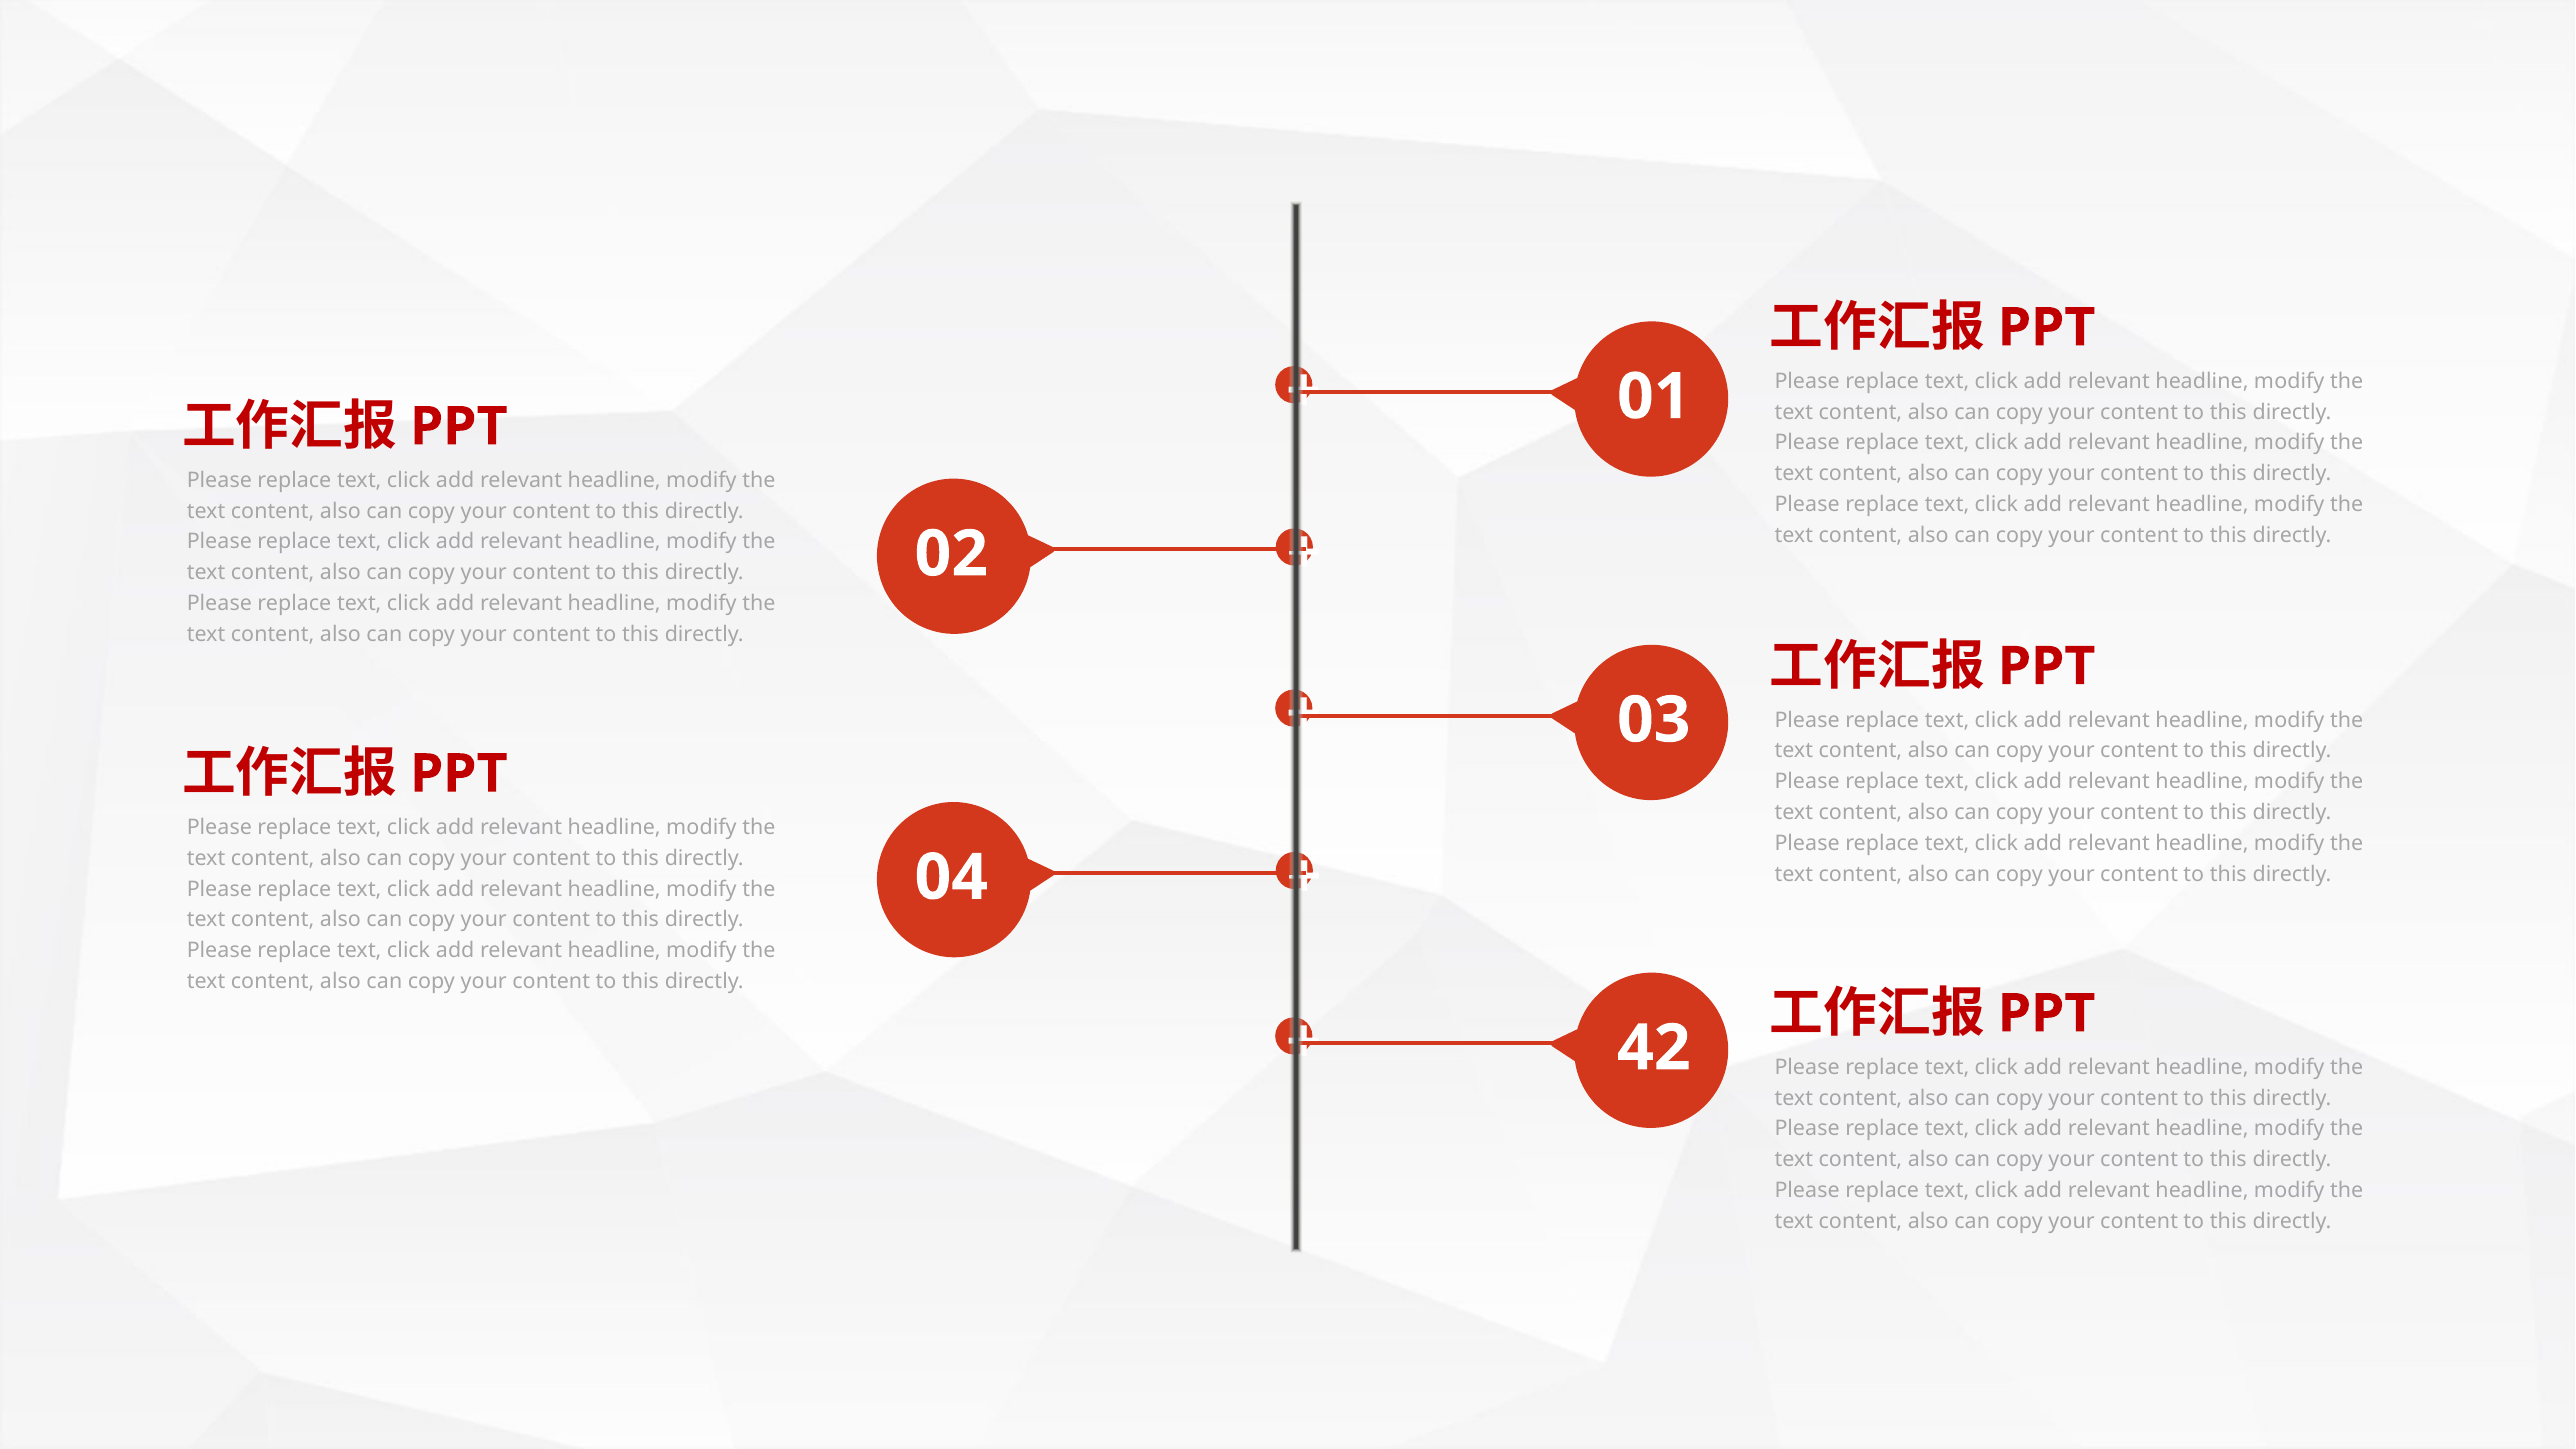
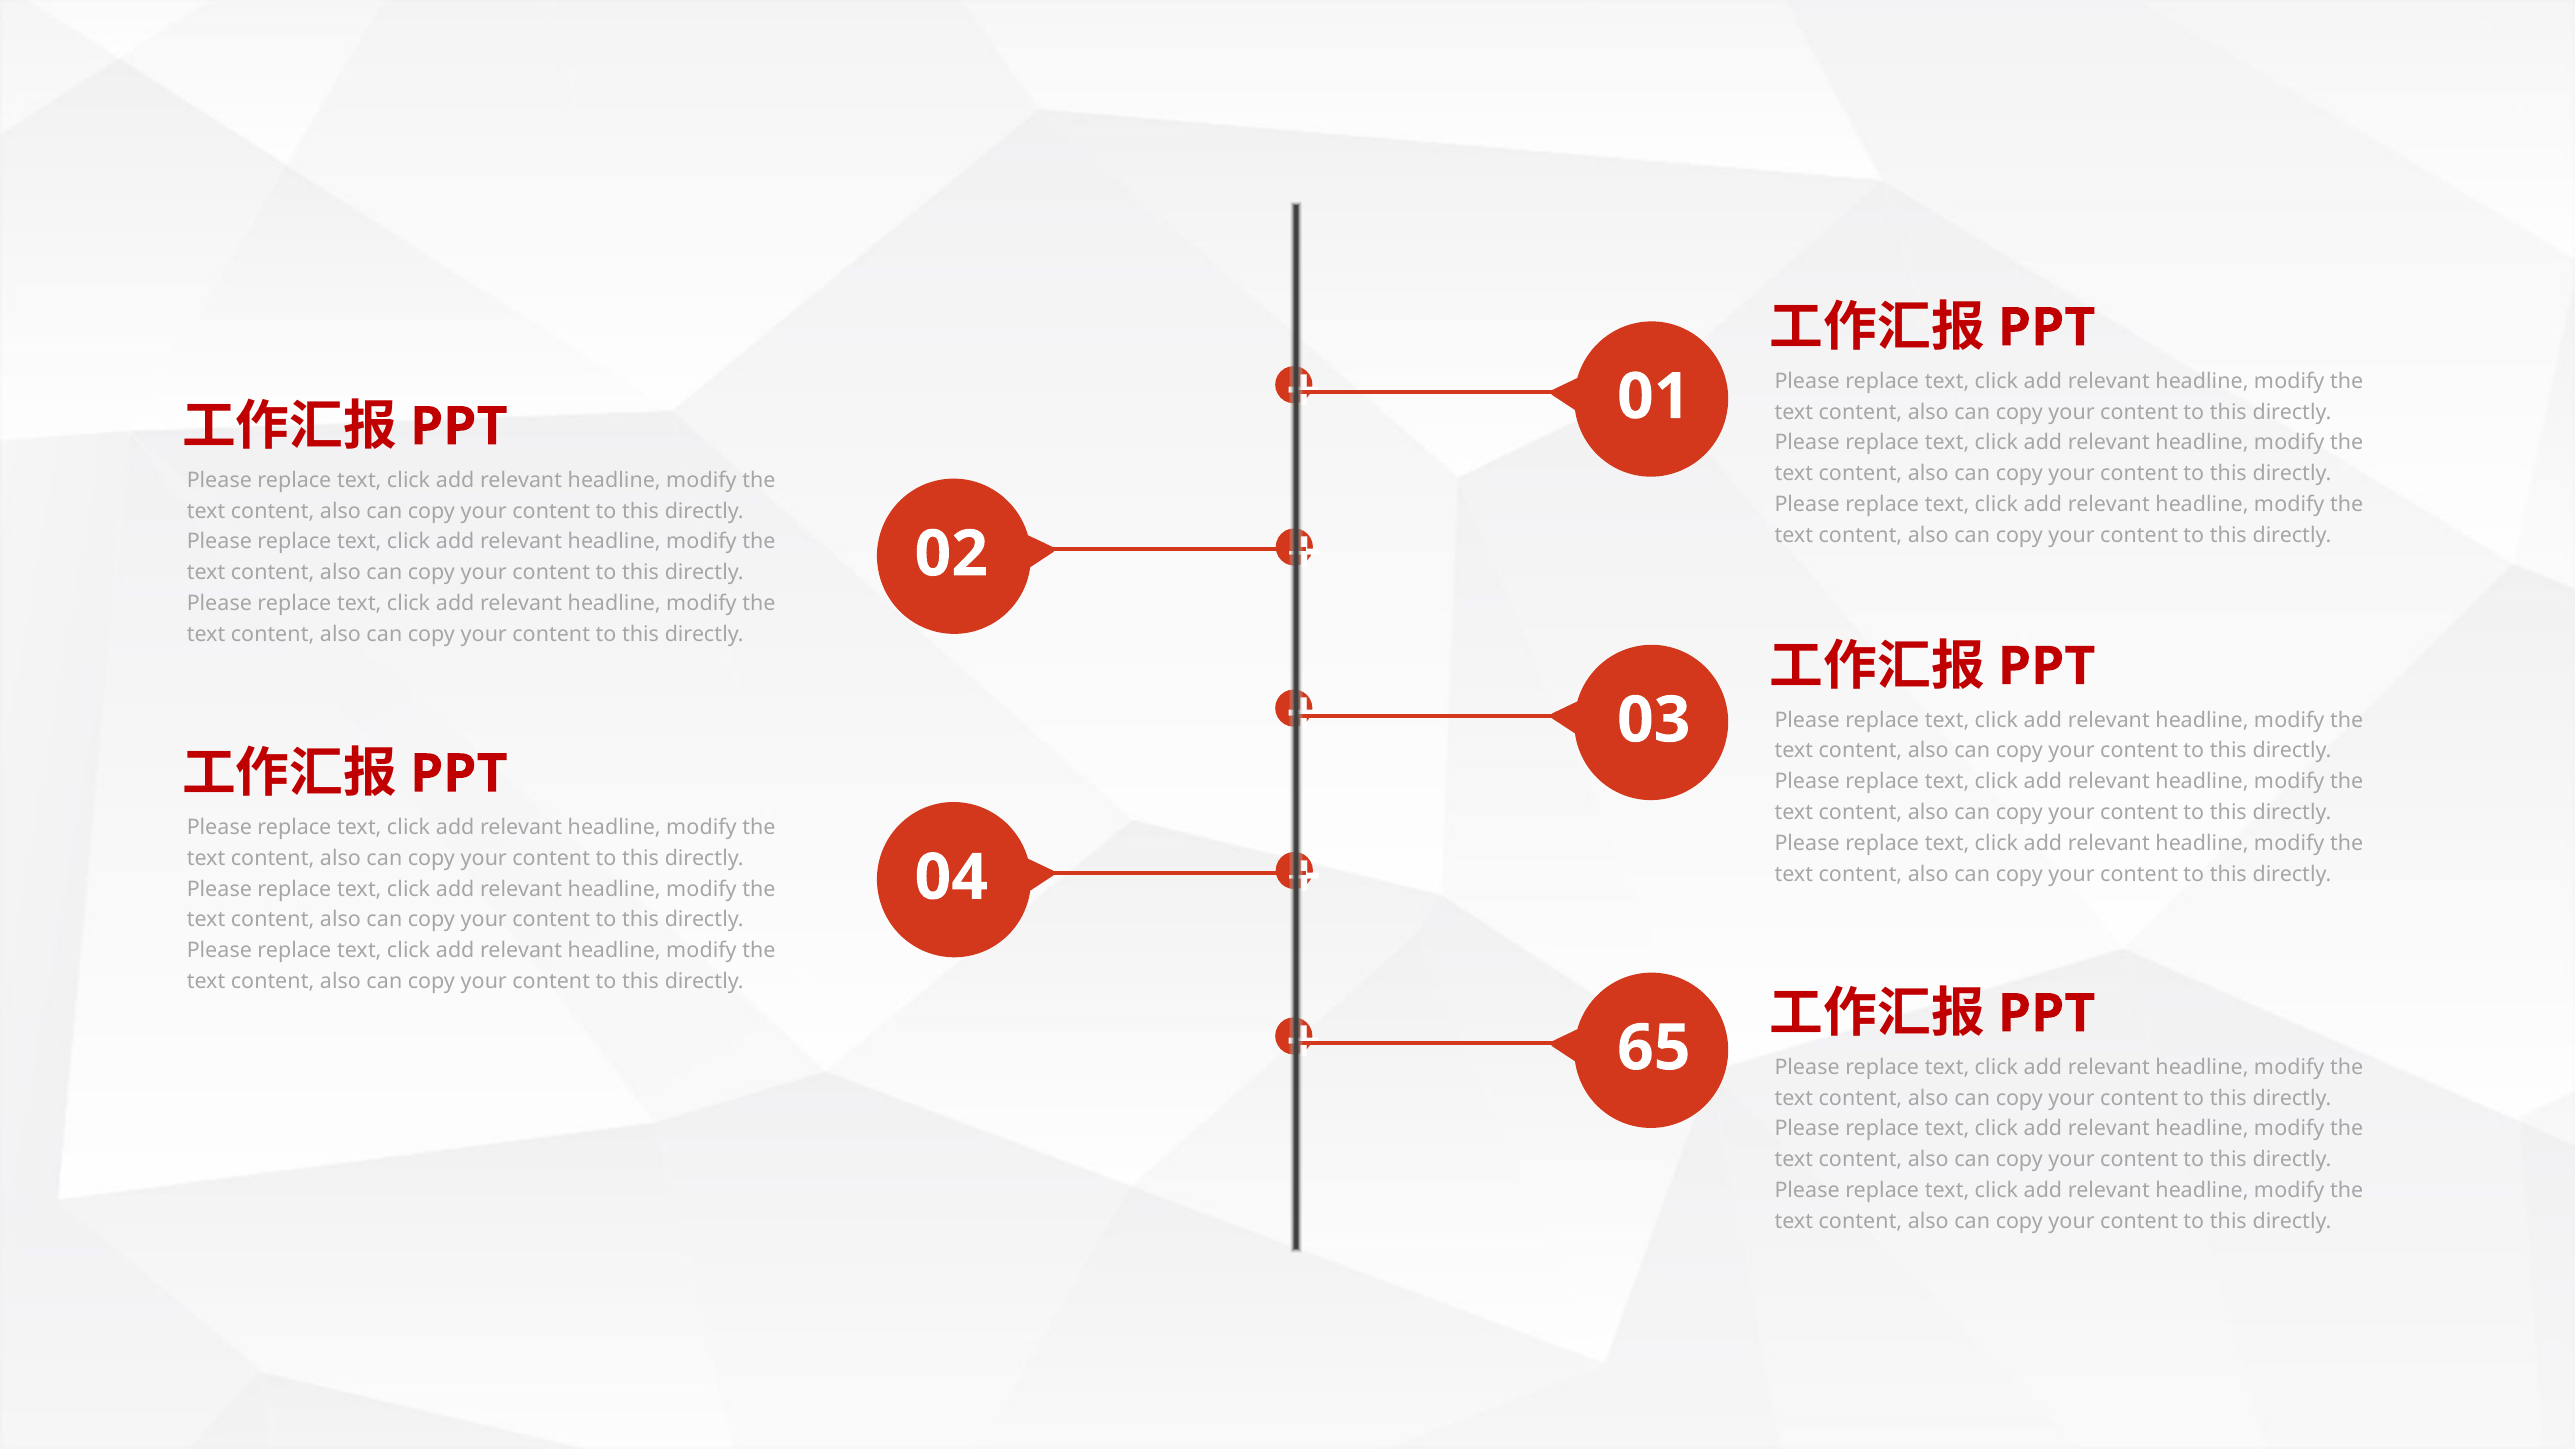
42: 42 -> 65
